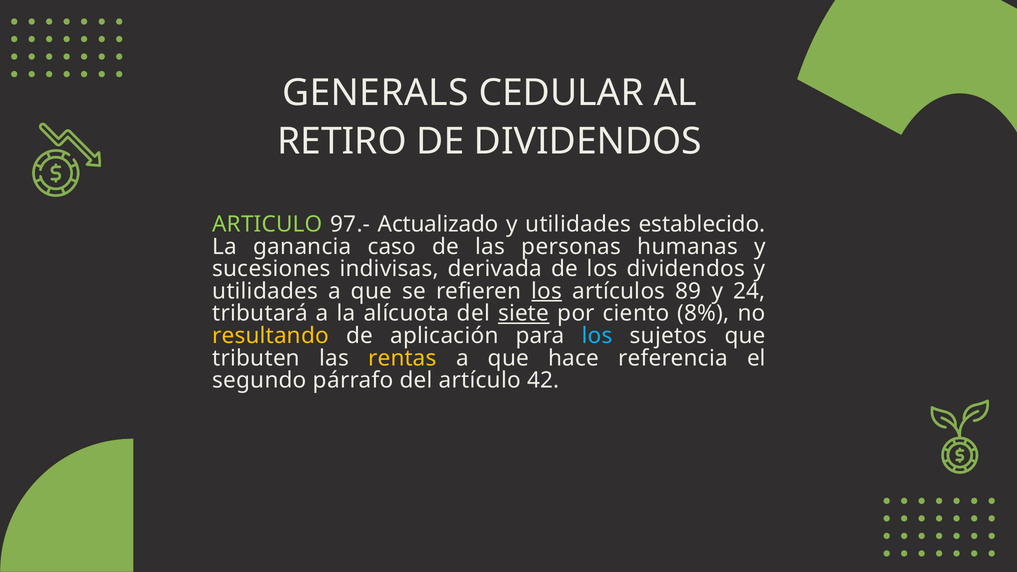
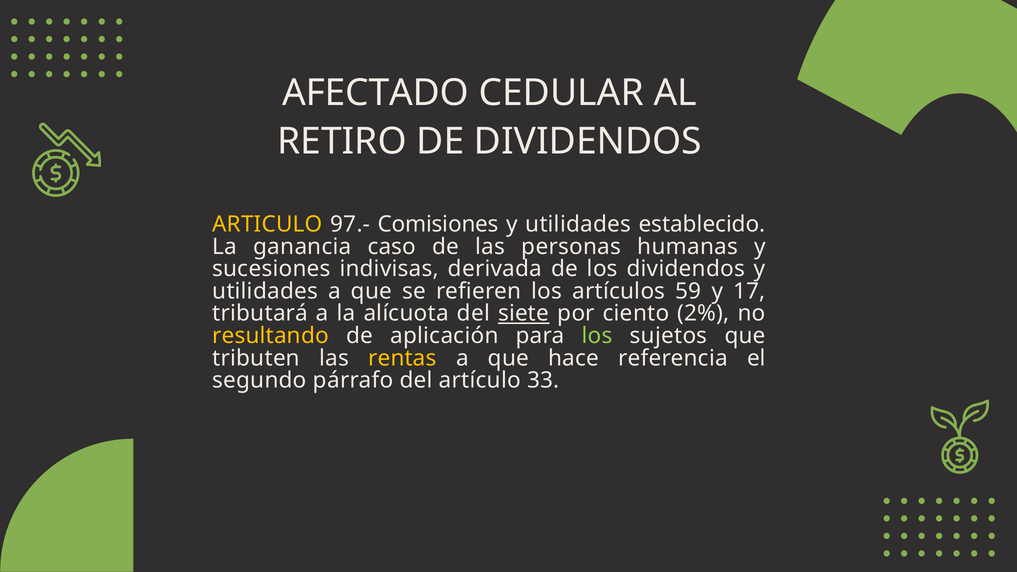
GENERALS: GENERALS -> AFECTADO
ARTICULO colour: light green -> yellow
Actualizado: Actualizado -> Comisiones
los at (547, 291) underline: present -> none
89: 89 -> 59
24: 24 -> 17
8%: 8% -> 2%
los at (597, 336) colour: light blue -> light green
42: 42 -> 33
